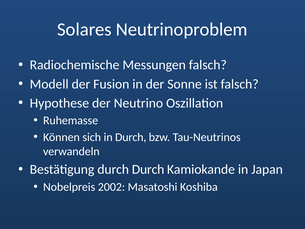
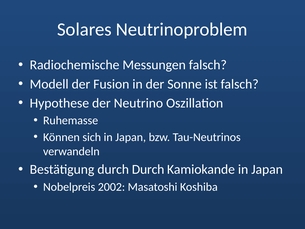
sich in Durch: Durch -> Japan
